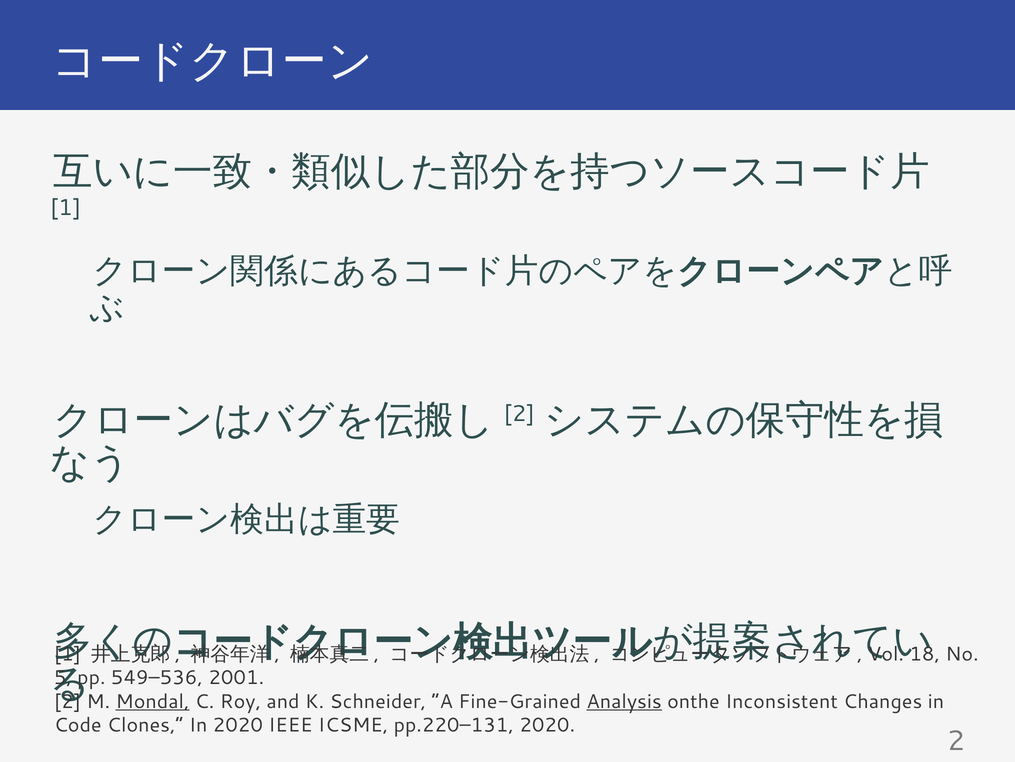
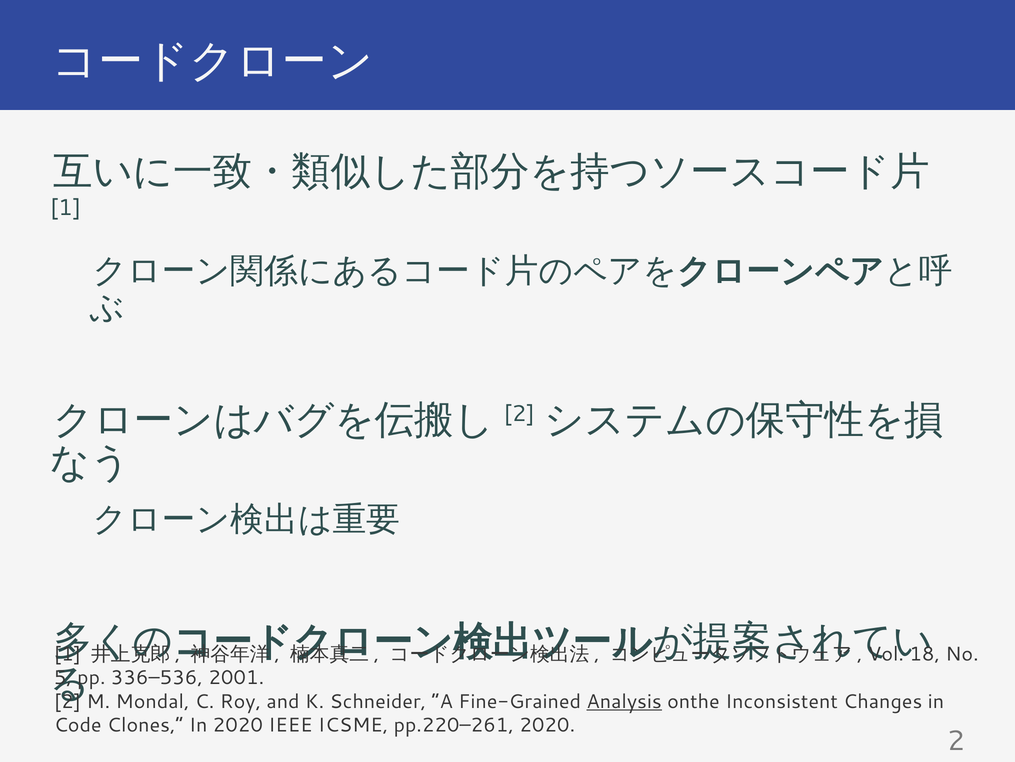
549–536: 549–536 -> 336–536
Mondal underline: present -> none
pp.220–131: pp.220–131 -> pp.220–261
